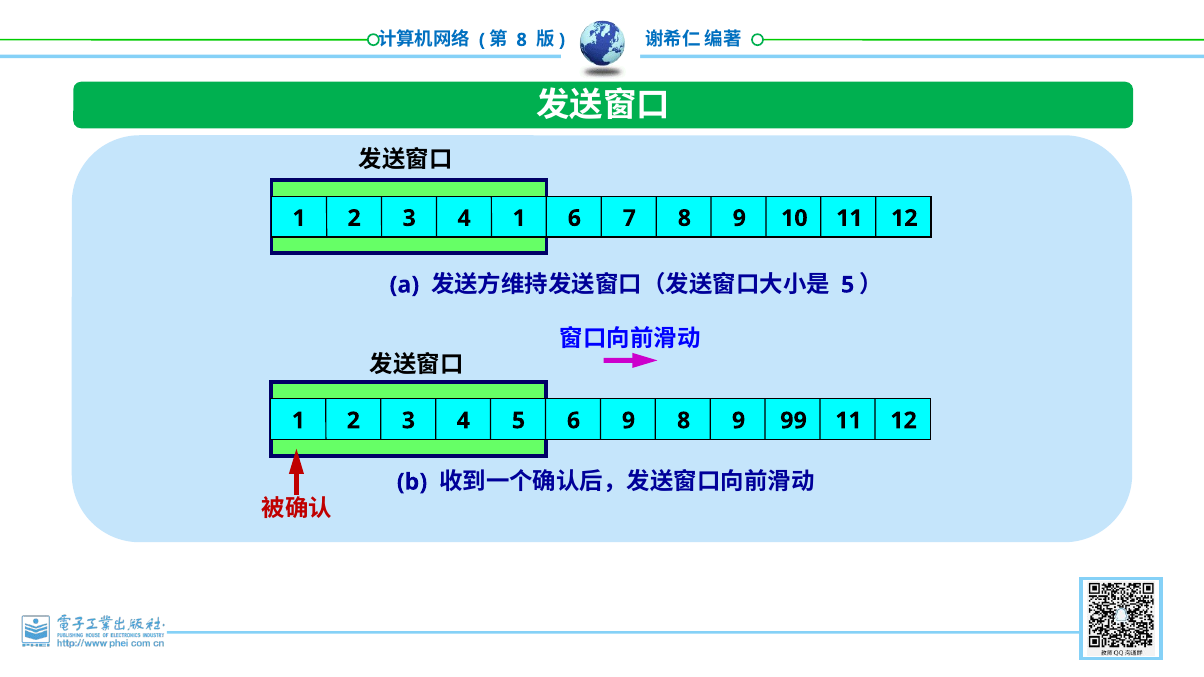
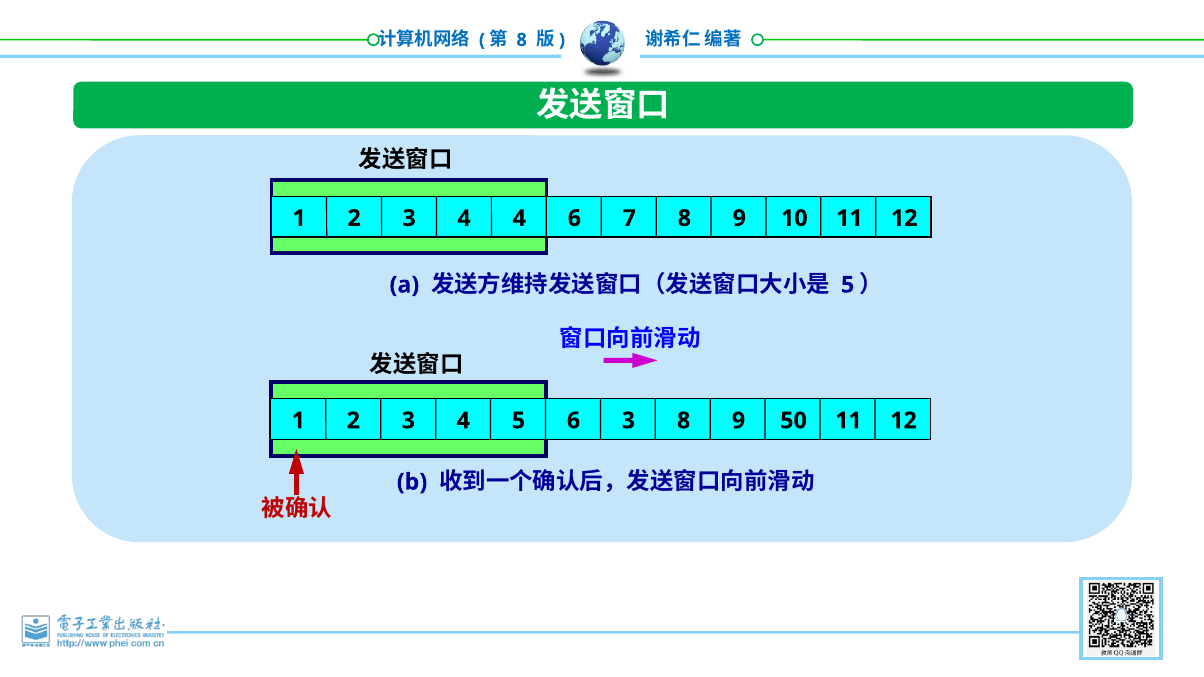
4 1: 1 -> 4
6 9: 9 -> 3
99: 99 -> 50
